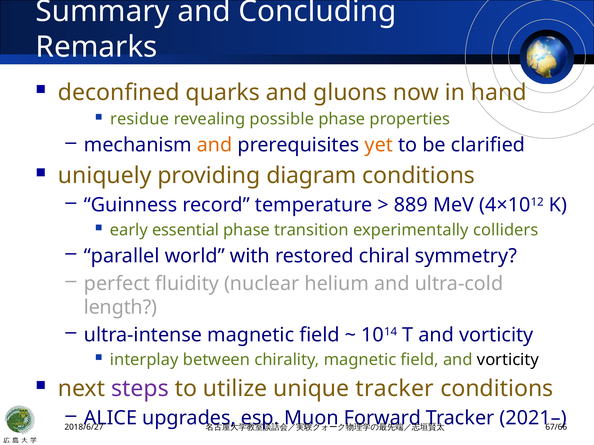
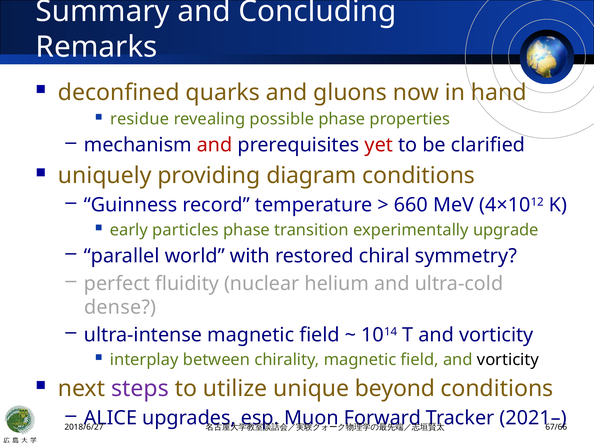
and at (215, 145) colour: orange -> red
yet colour: orange -> red
889: 889 -> 660
essential: essential -> particles
colliders: colliders -> upgrade
length: length -> dense
unique tracker: tracker -> beyond
